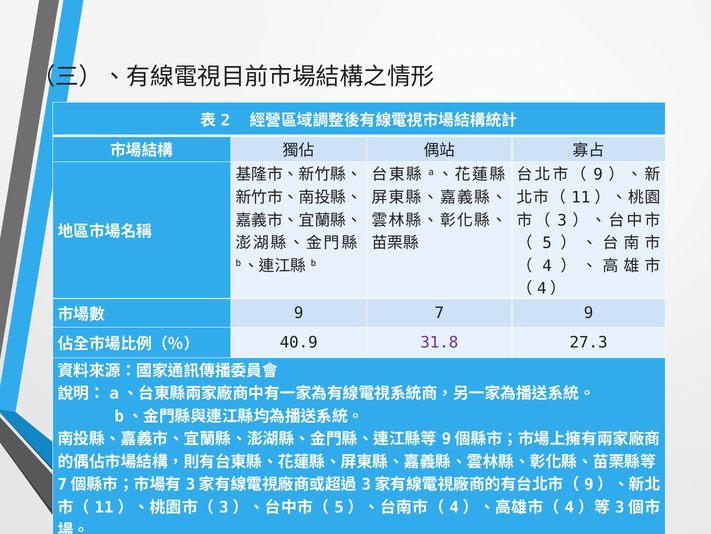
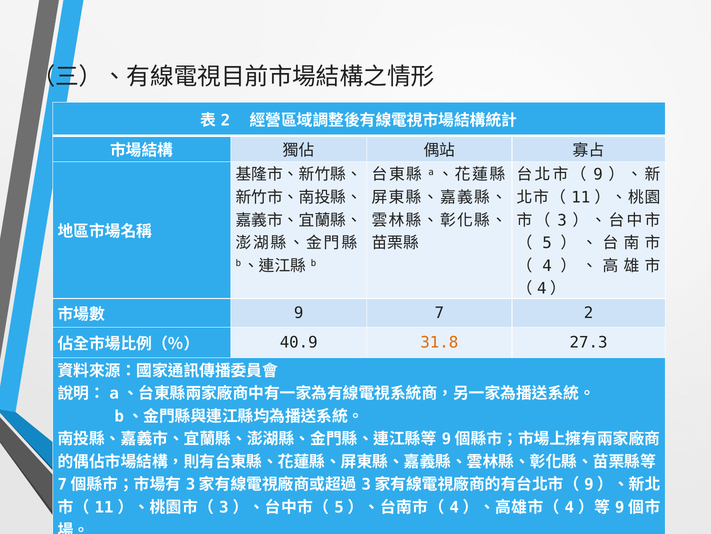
7 9: 9 -> 2
31.8 colour: purple -> orange
3 at (620, 507): 3 -> 9
